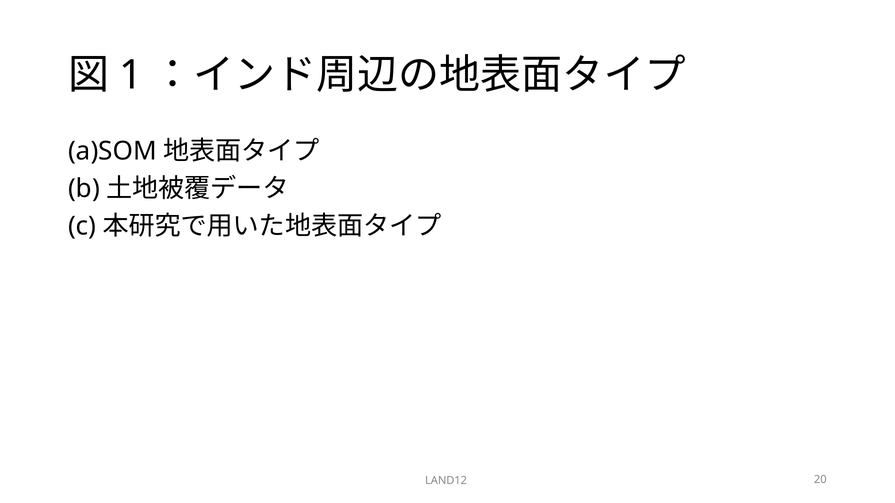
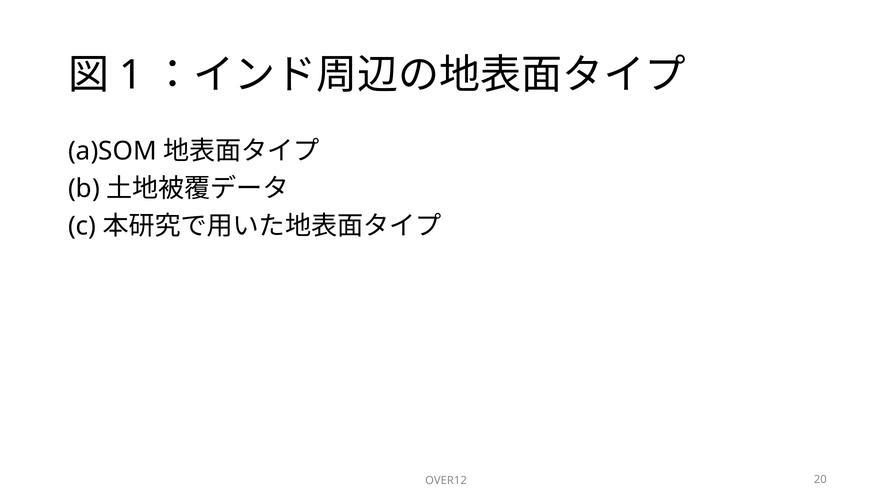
LAND12: LAND12 -> OVER12
